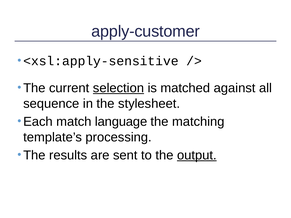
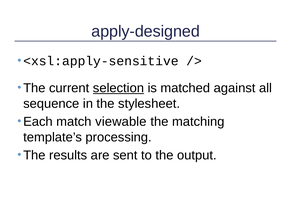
apply-customer: apply-customer -> apply-designed
language: language -> viewable
output underline: present -> none
